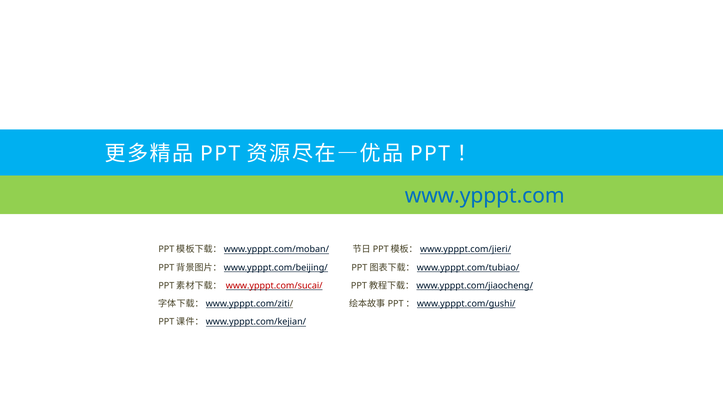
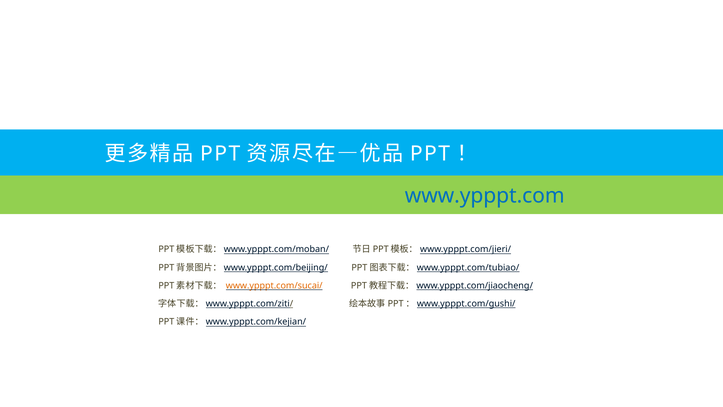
www.ypppt.com/sucai/ colour: red -> orange
